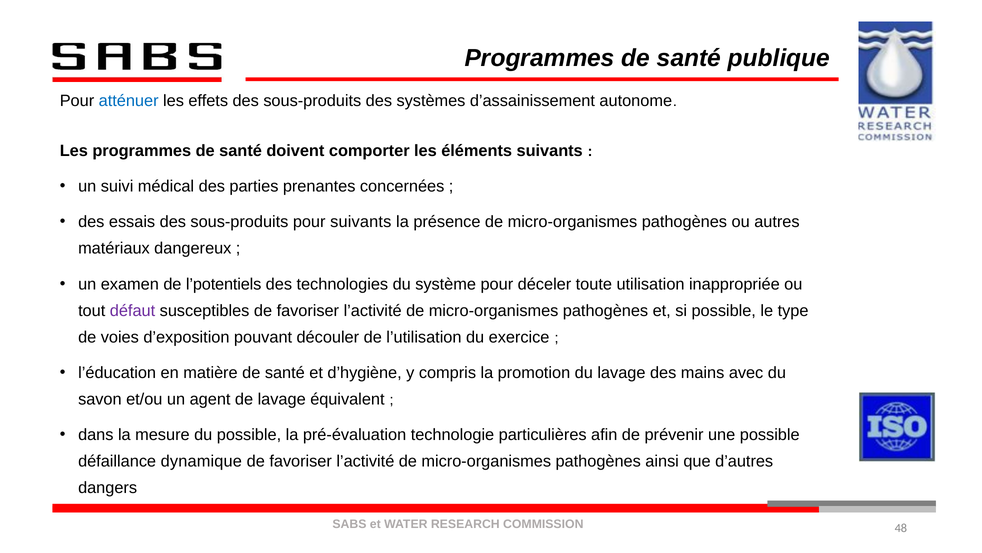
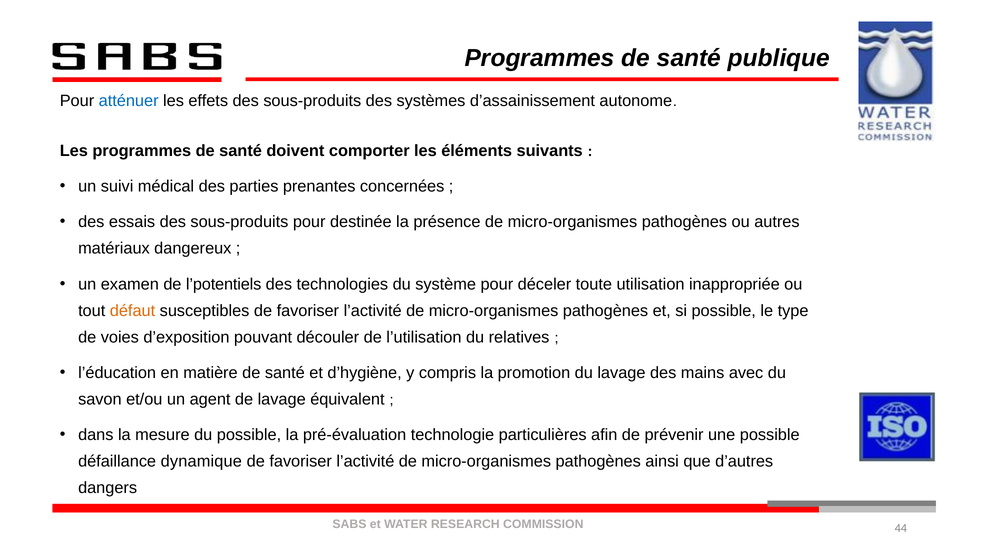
pour suivants: suivants -> destinée
défaut colour: purple -> orange
exercice: exercice -> relatives
48: 48 -> 44
